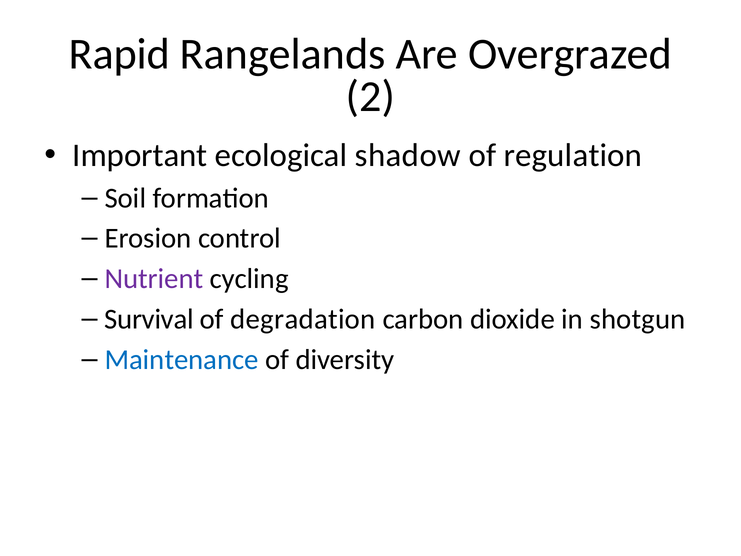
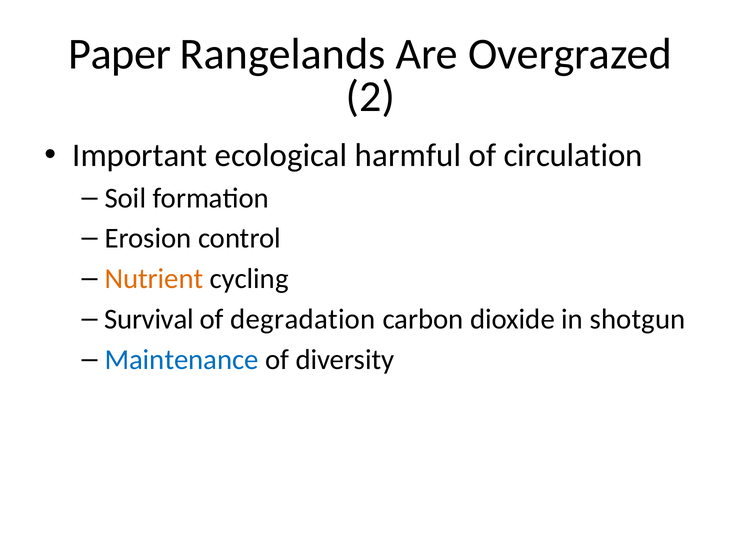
Rapid: Rapid -> Paper
shadow: shadow -> harmful
regulation: regulation -> circulation
Nutrient colour: purple -> orange
